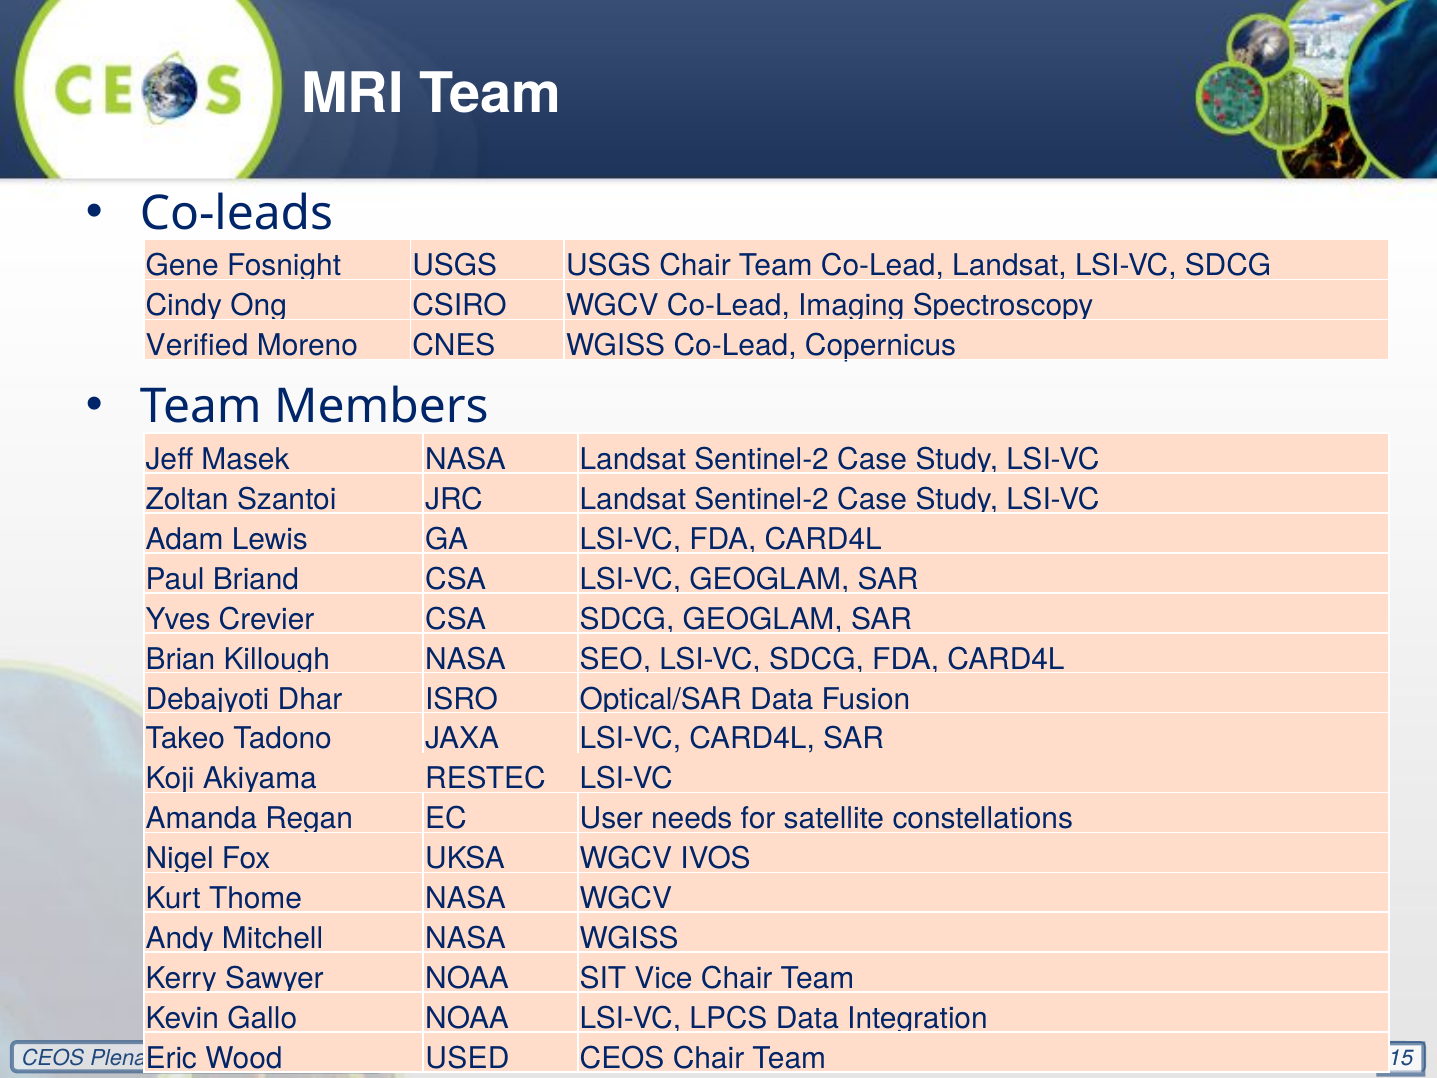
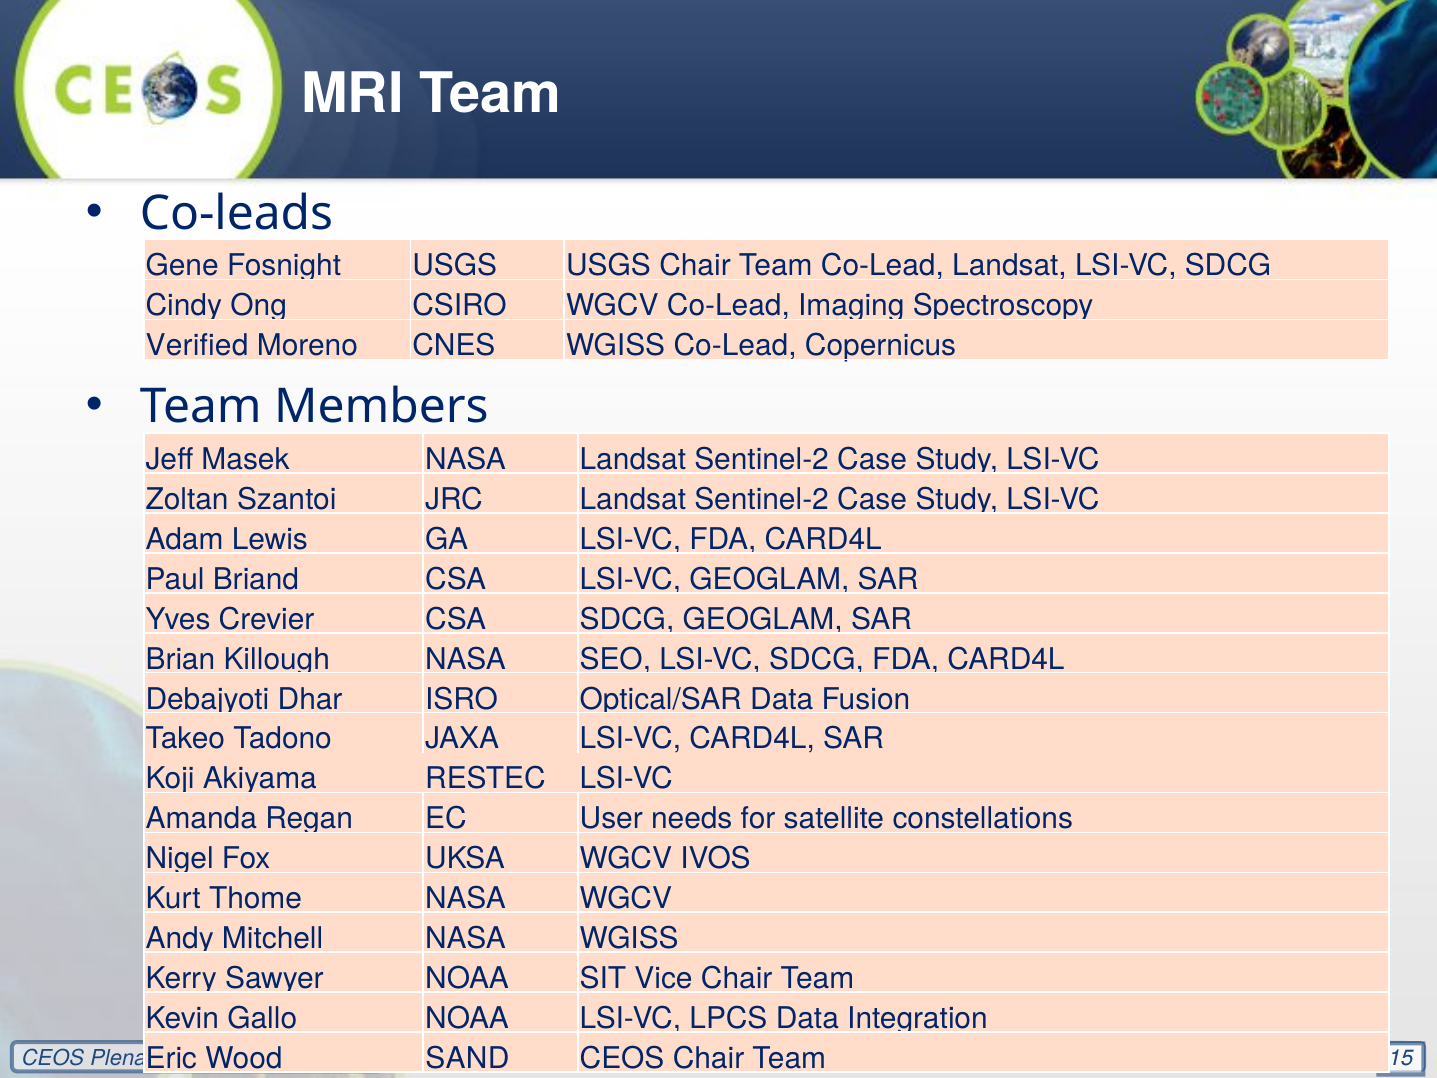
USED: USED -> SAND
